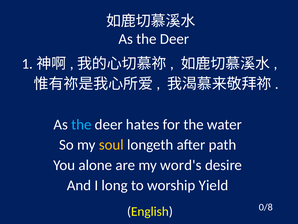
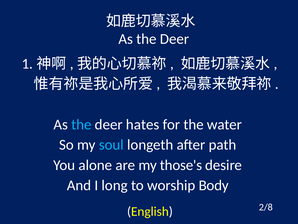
soul colour: yellow -> light blue
word's: word's -> those's
Yield: Yield -> Body
0/8: 0/8 -> 2/8
